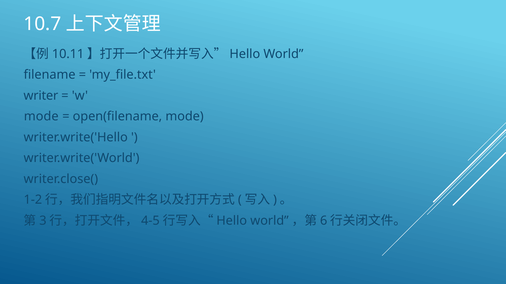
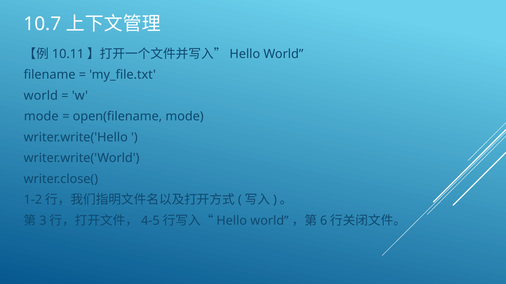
writer at (41, 96): writer -> world
